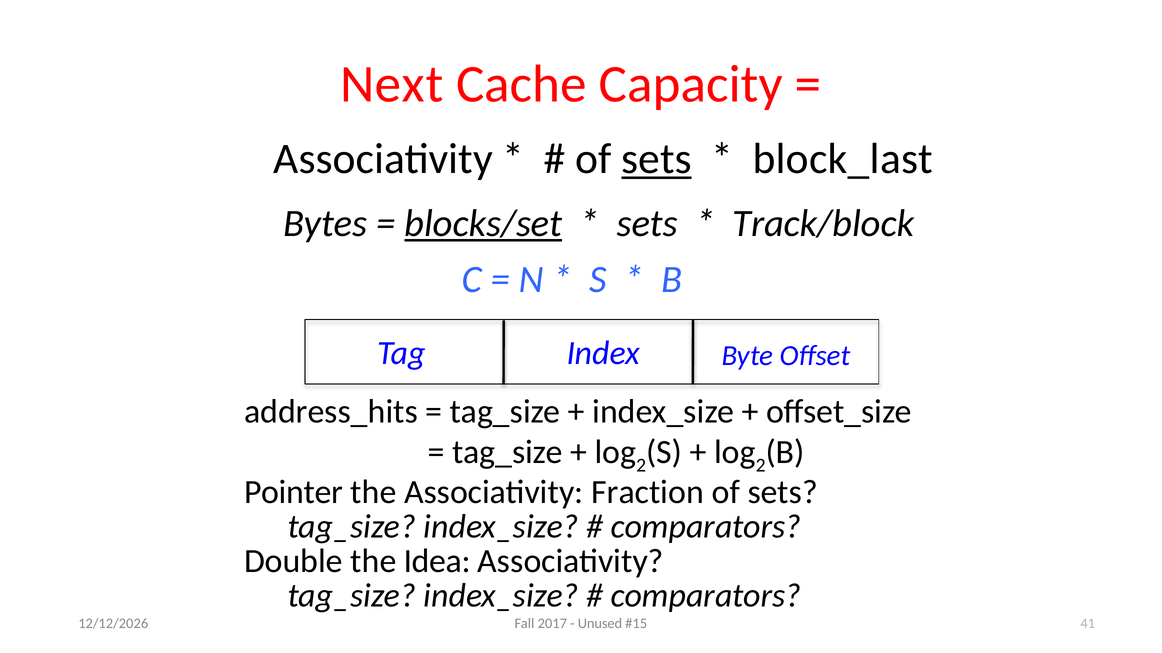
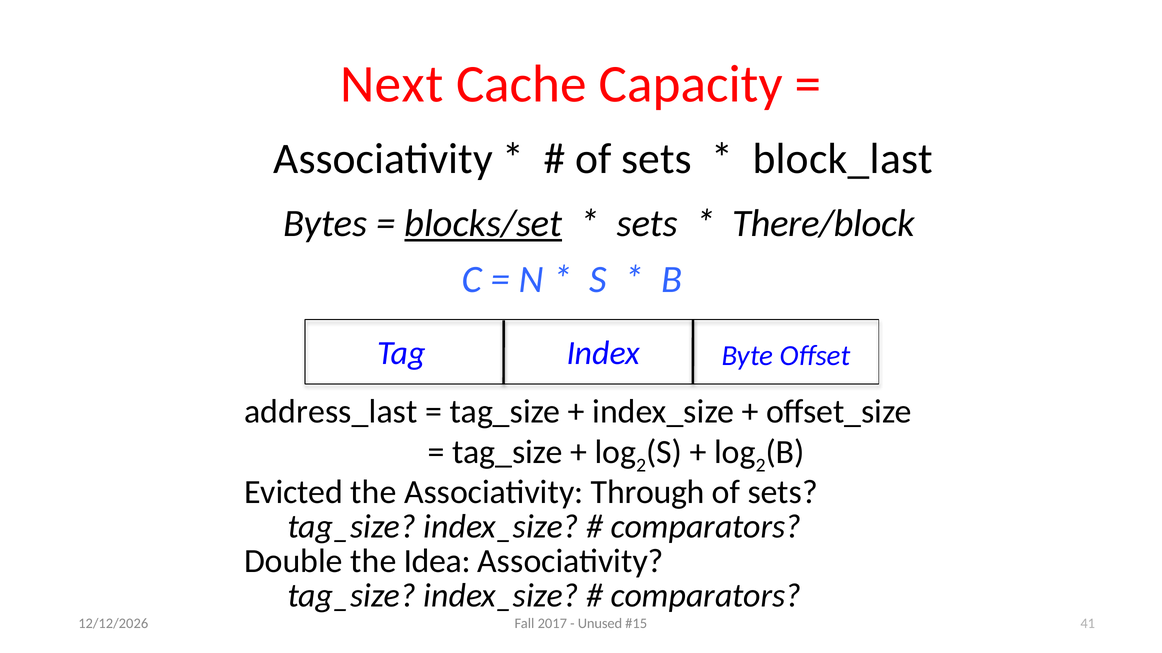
sets at (657, 159) underline: present -> none
Track/block: Track/block -> There/block
address_hits: address_hits -> address_last
Pointer: Pointer -> Evicted
Fraction: Fraction -> Through
